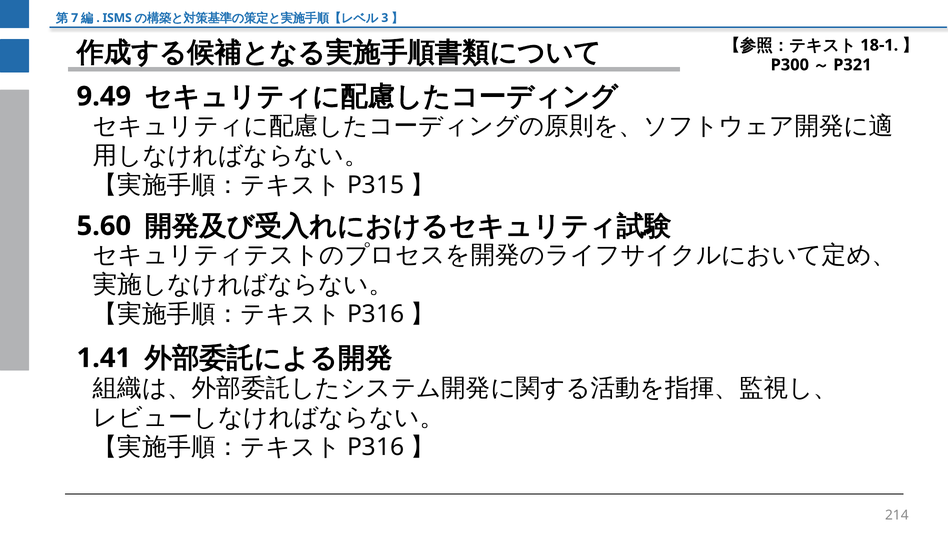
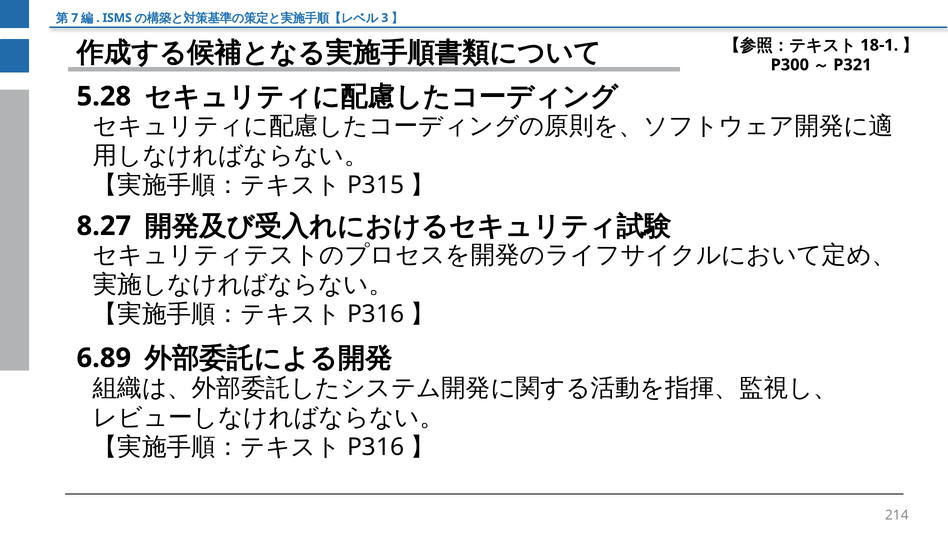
9.49: 9.49 -> 5.28
5.60: 5.60 -> 8.27
1.41: 1.41 -> 6.89
